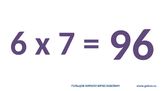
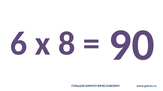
7: 7 -> 8
96: 96 -> 90
